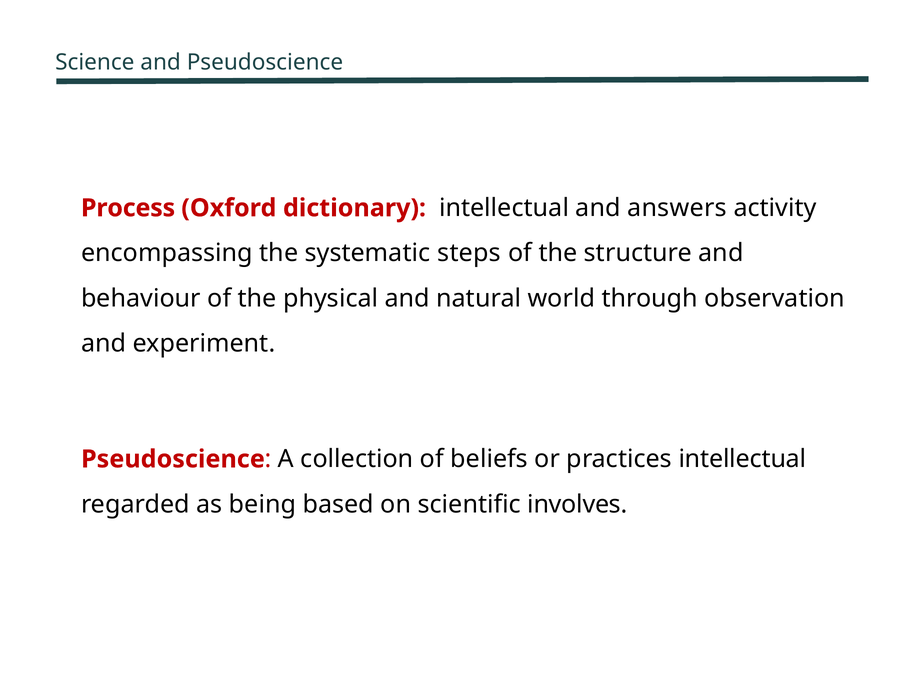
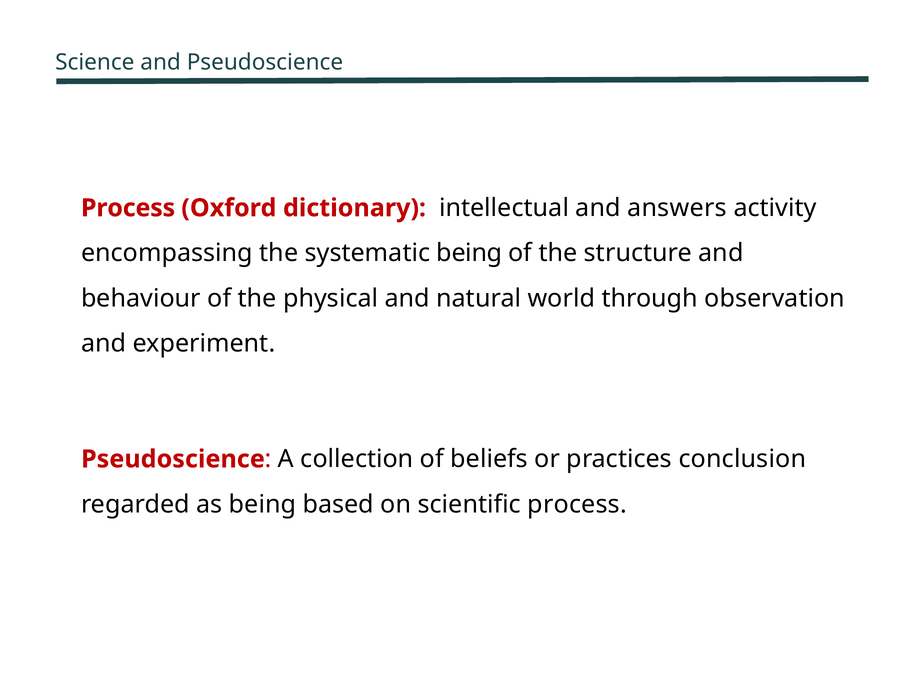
systematic steps: steps -> being
practices intellectual: intellectual -> conclusion
scientific involves: involves -> process
